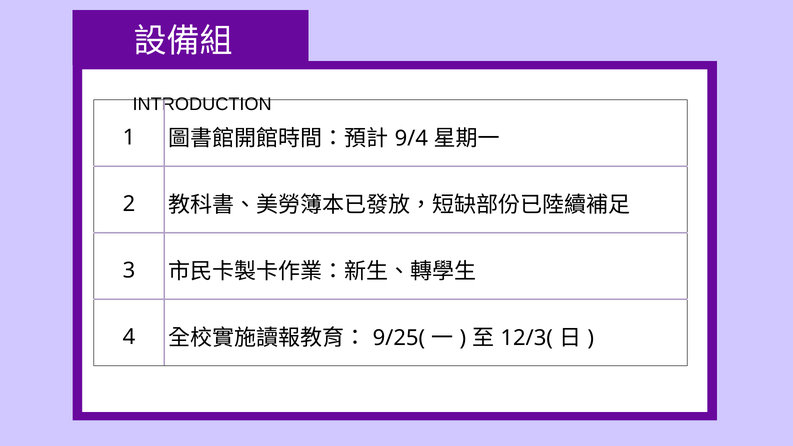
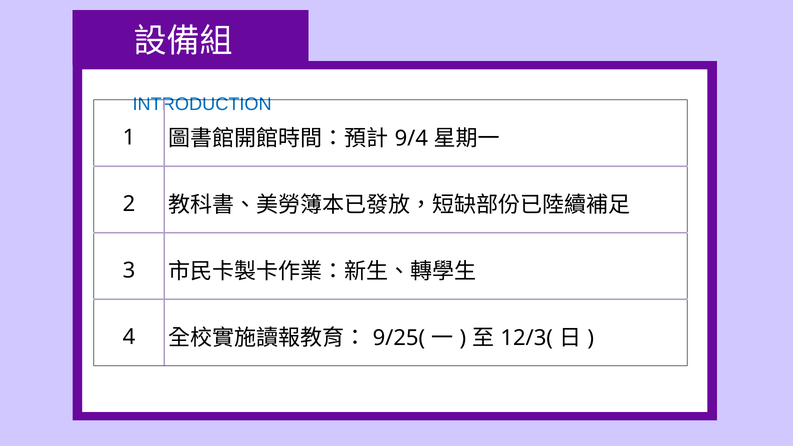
INTRODUCTION colour: black -> blue
